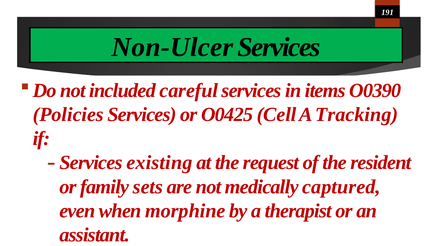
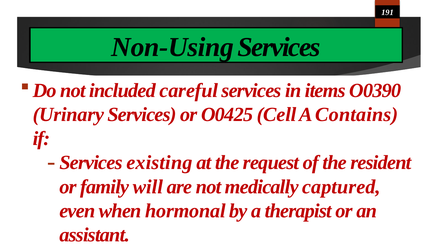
Non-Ulcer: Non-Ulcer -> Non-Using
Policies: Policies -> Urinary
Tracking: Tracking -> Contains
sets: sets -> will
morphine: morphine -> hormonal
